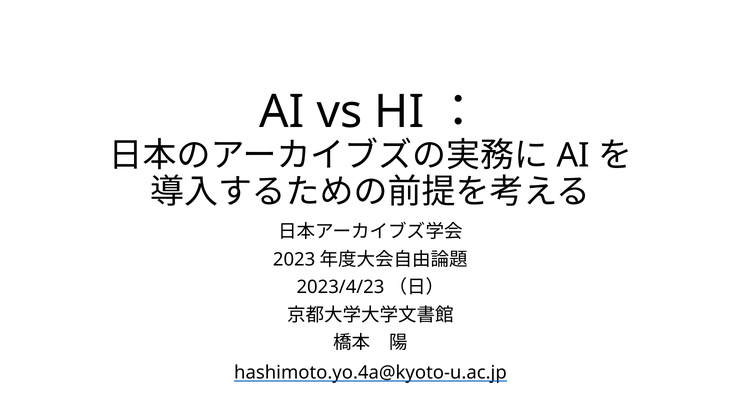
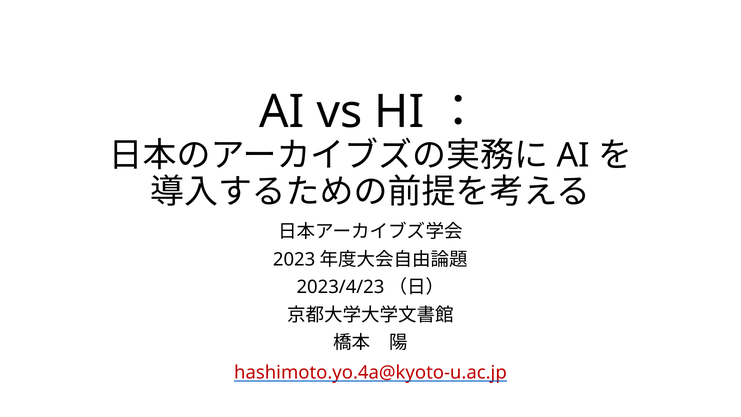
hashimoto.yo.4a@kyoto-u.ac.jp colour: black -> red
